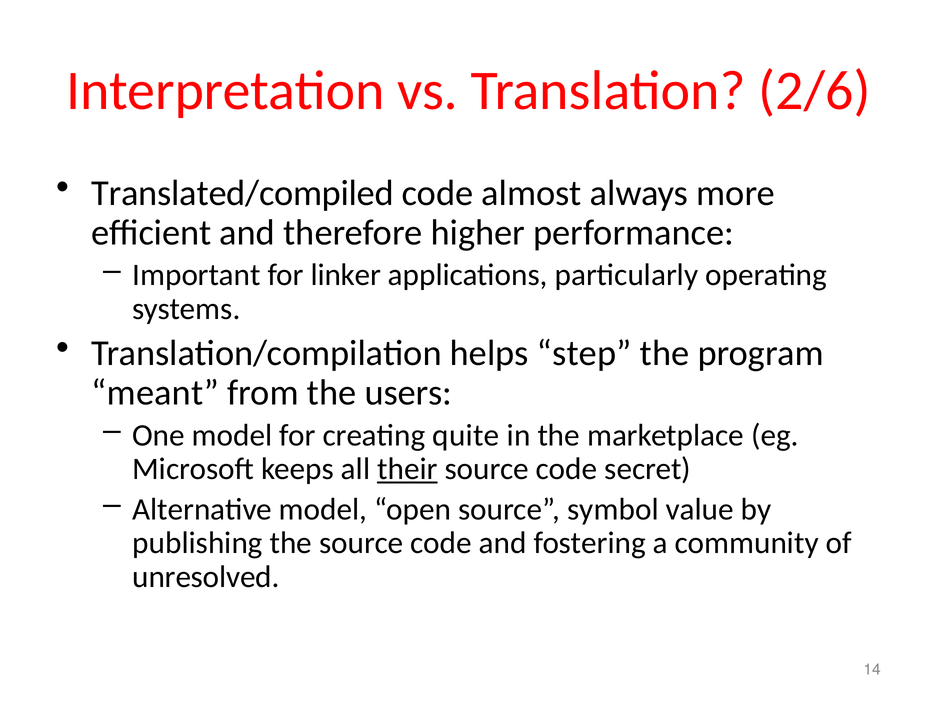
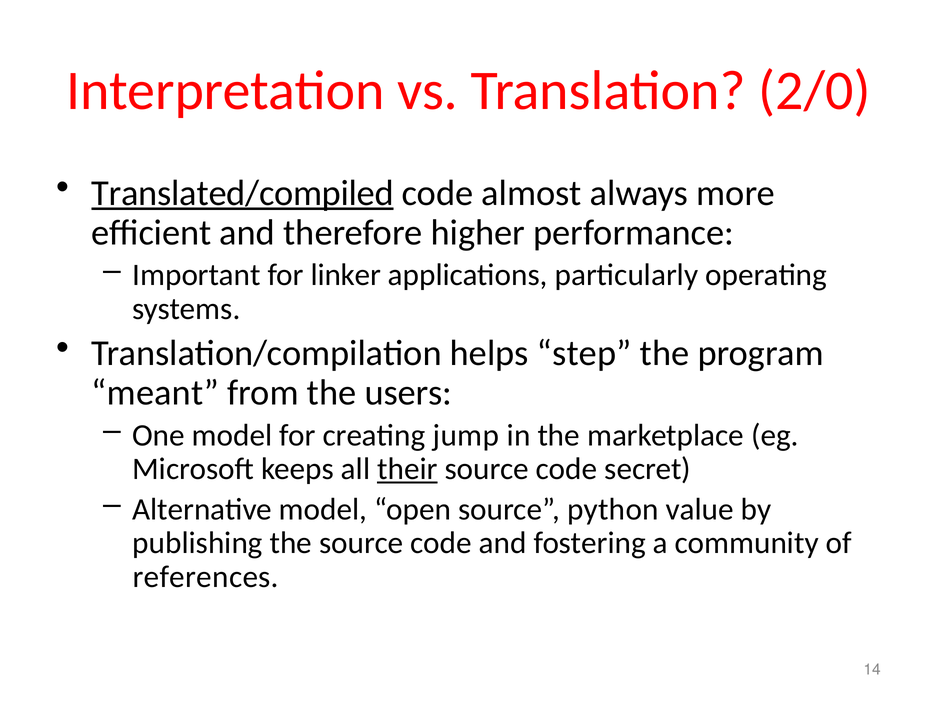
2/6: 2/6 -> 2/0
Translated/compiled underline: none -> present
quite: quite -> jump
symbol: symbol -> python
unresolved: unresolved -> references
